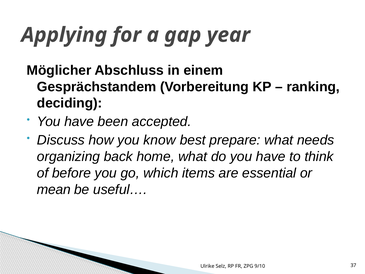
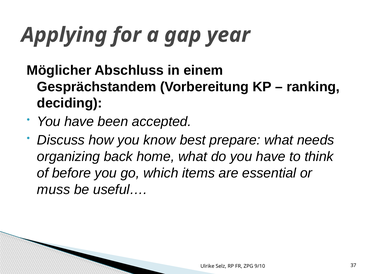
mean: mean -> muss
